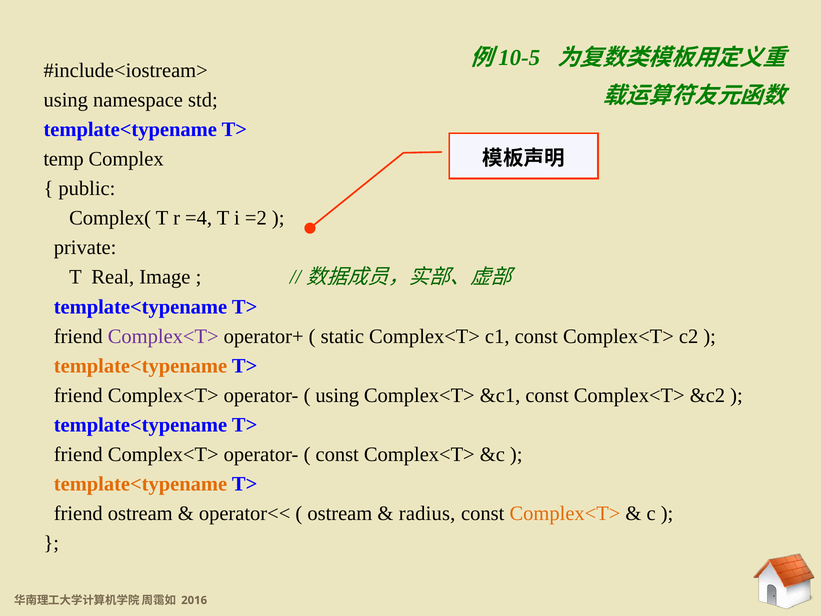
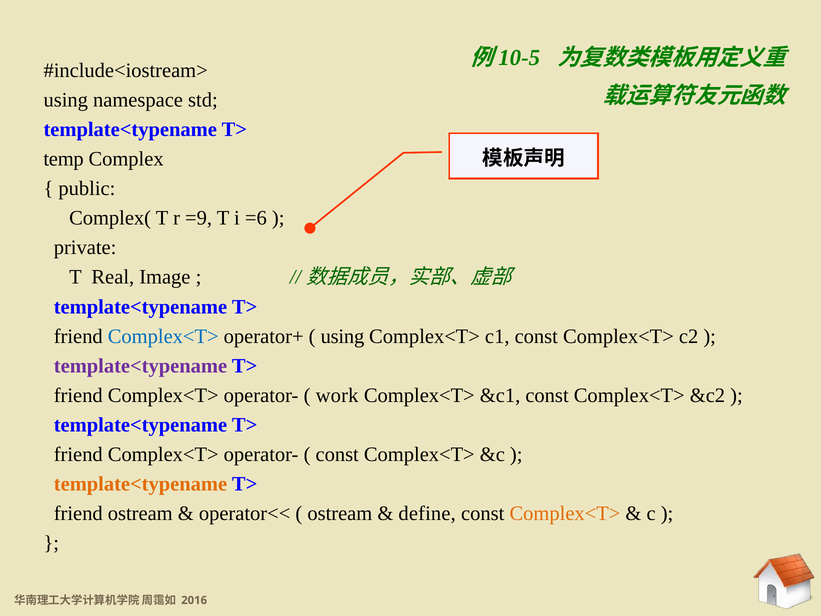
=4: =4 -> =9
=2: =2 -> =6
Complex<T> at (163, 336) colour: purple -> blue
static at (342, 336): static -> using
template<typename at (140, 366) colour: orange -> purple
using at (337, 395): using -> work
radius: radius -> define
